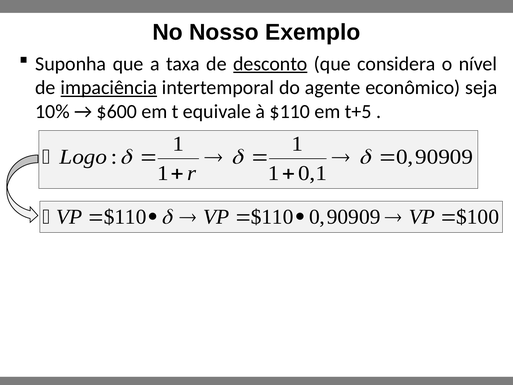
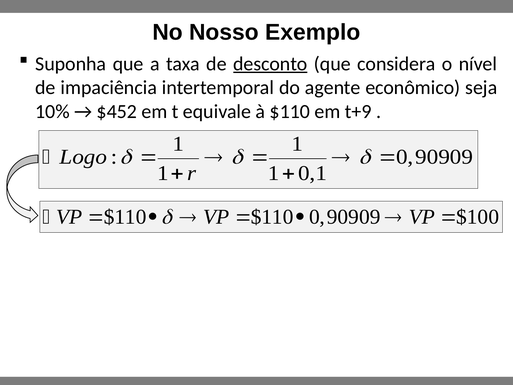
impaciência underline: present -> none
$600: $600 -> $452
t+5: t+5 -> t+9
